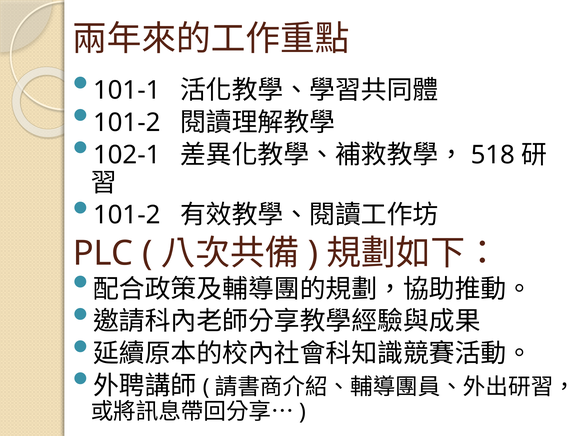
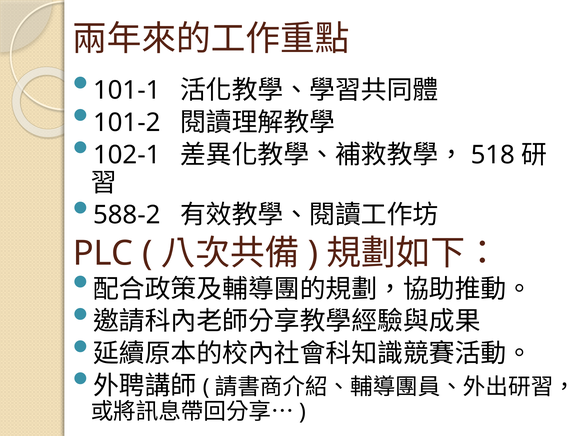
101-2 at (127, 215): 101-2 -> 588-2
